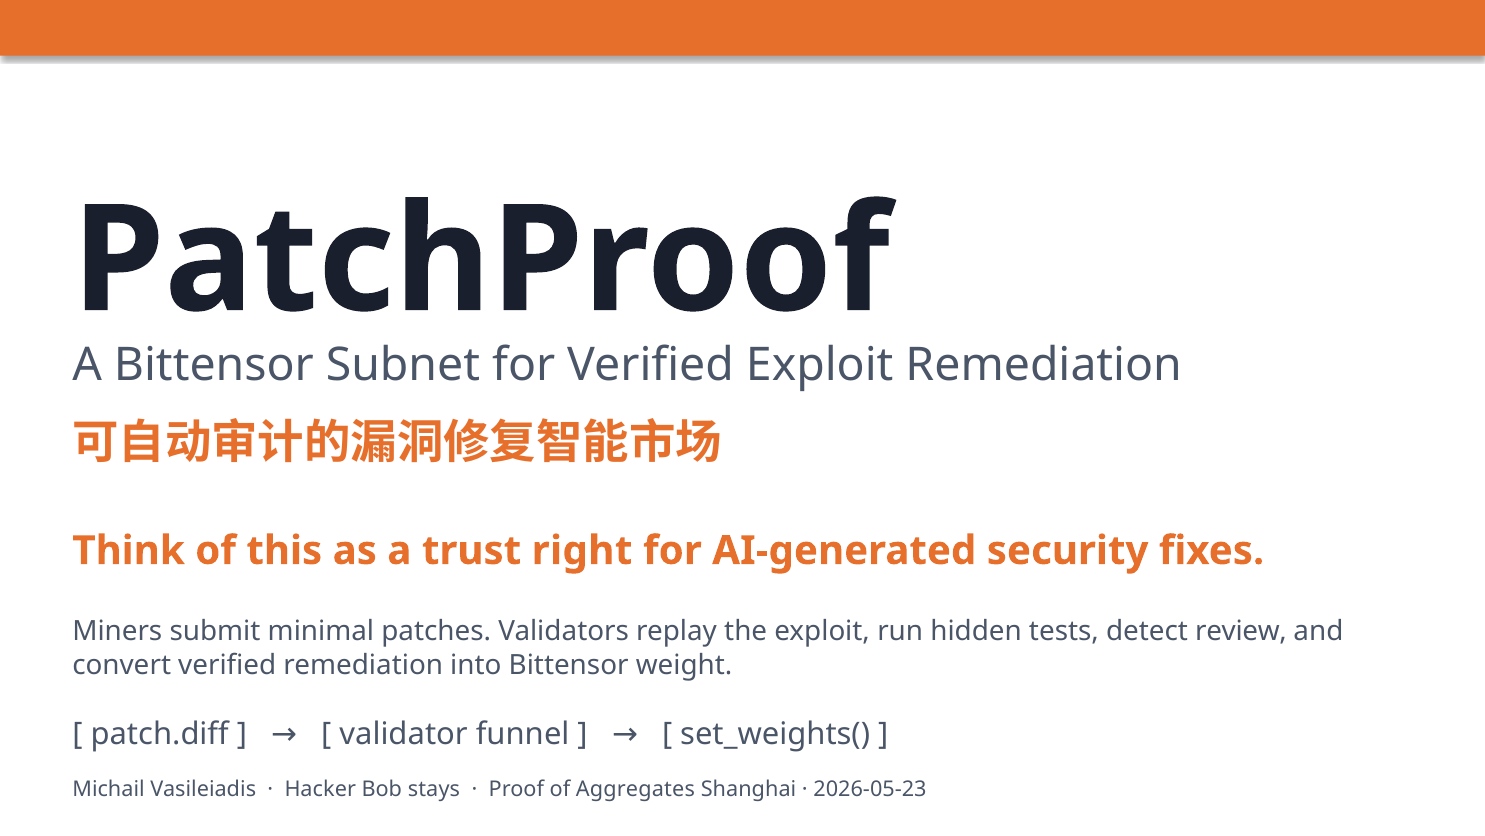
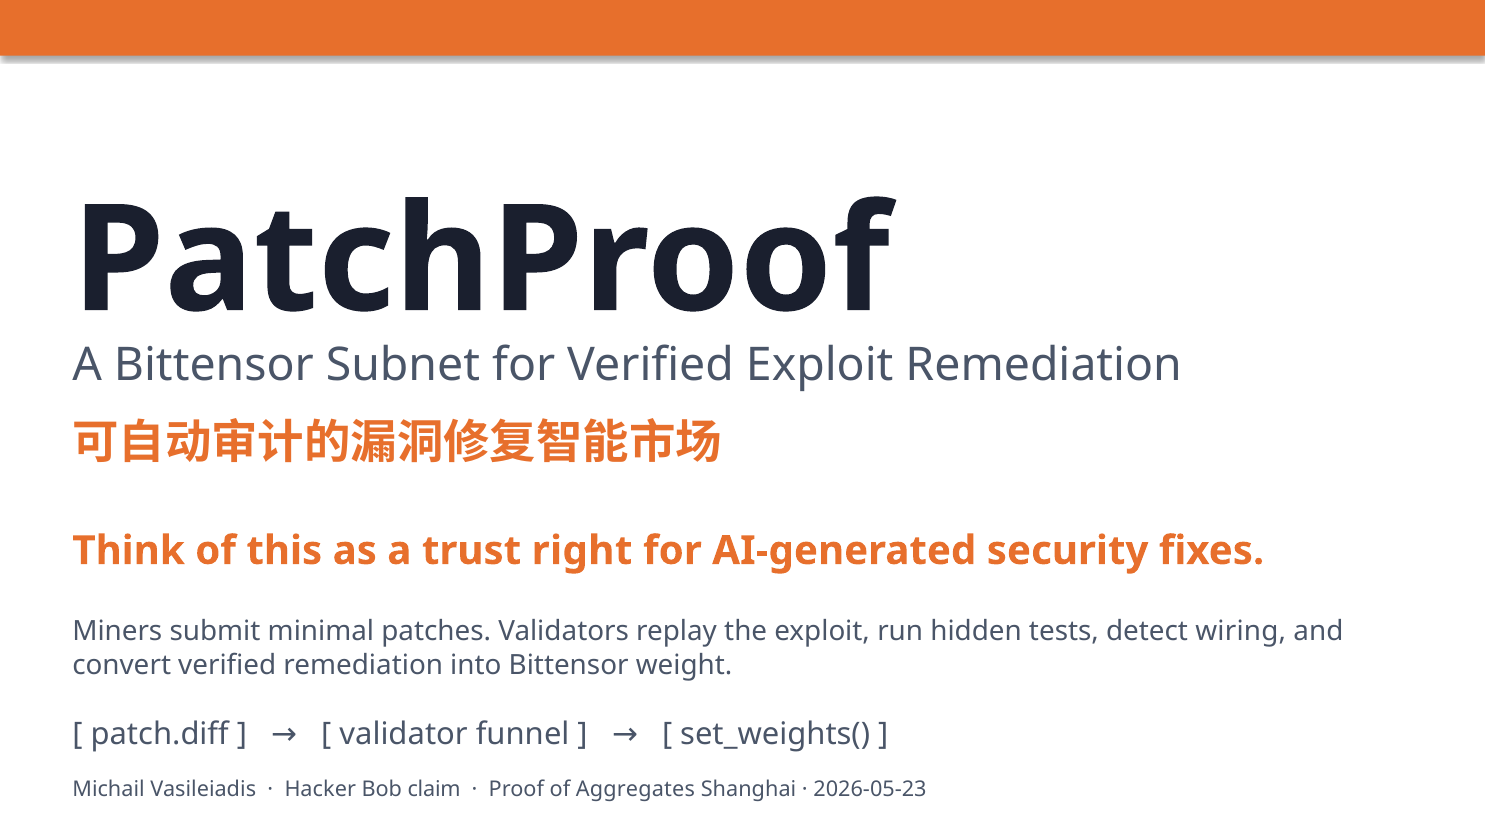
review: review -> wiring
stays: stays -> claim
